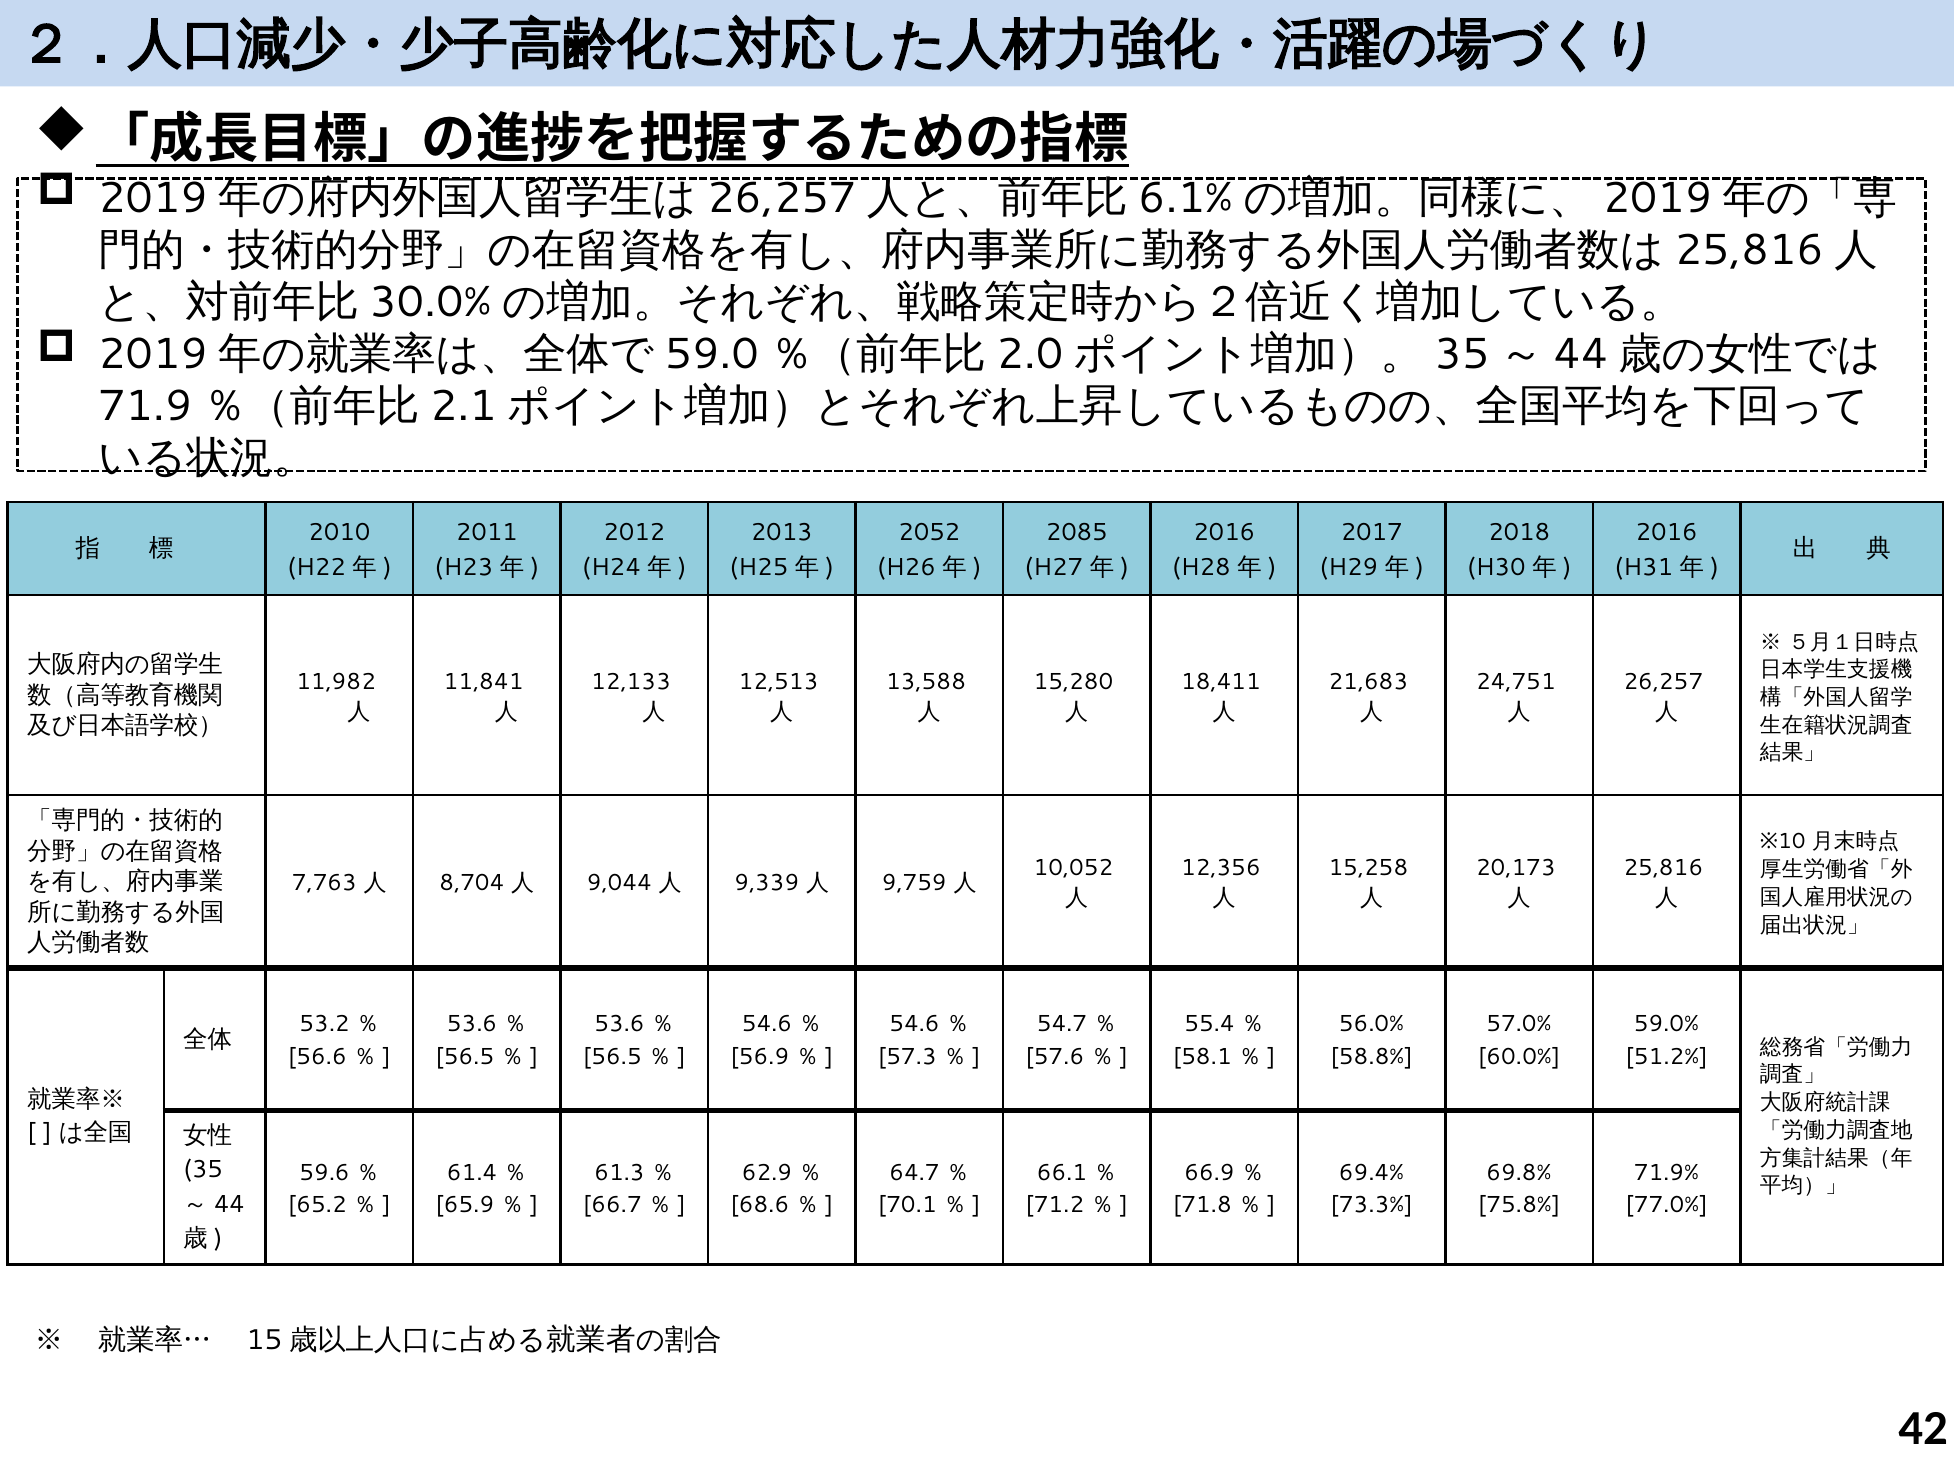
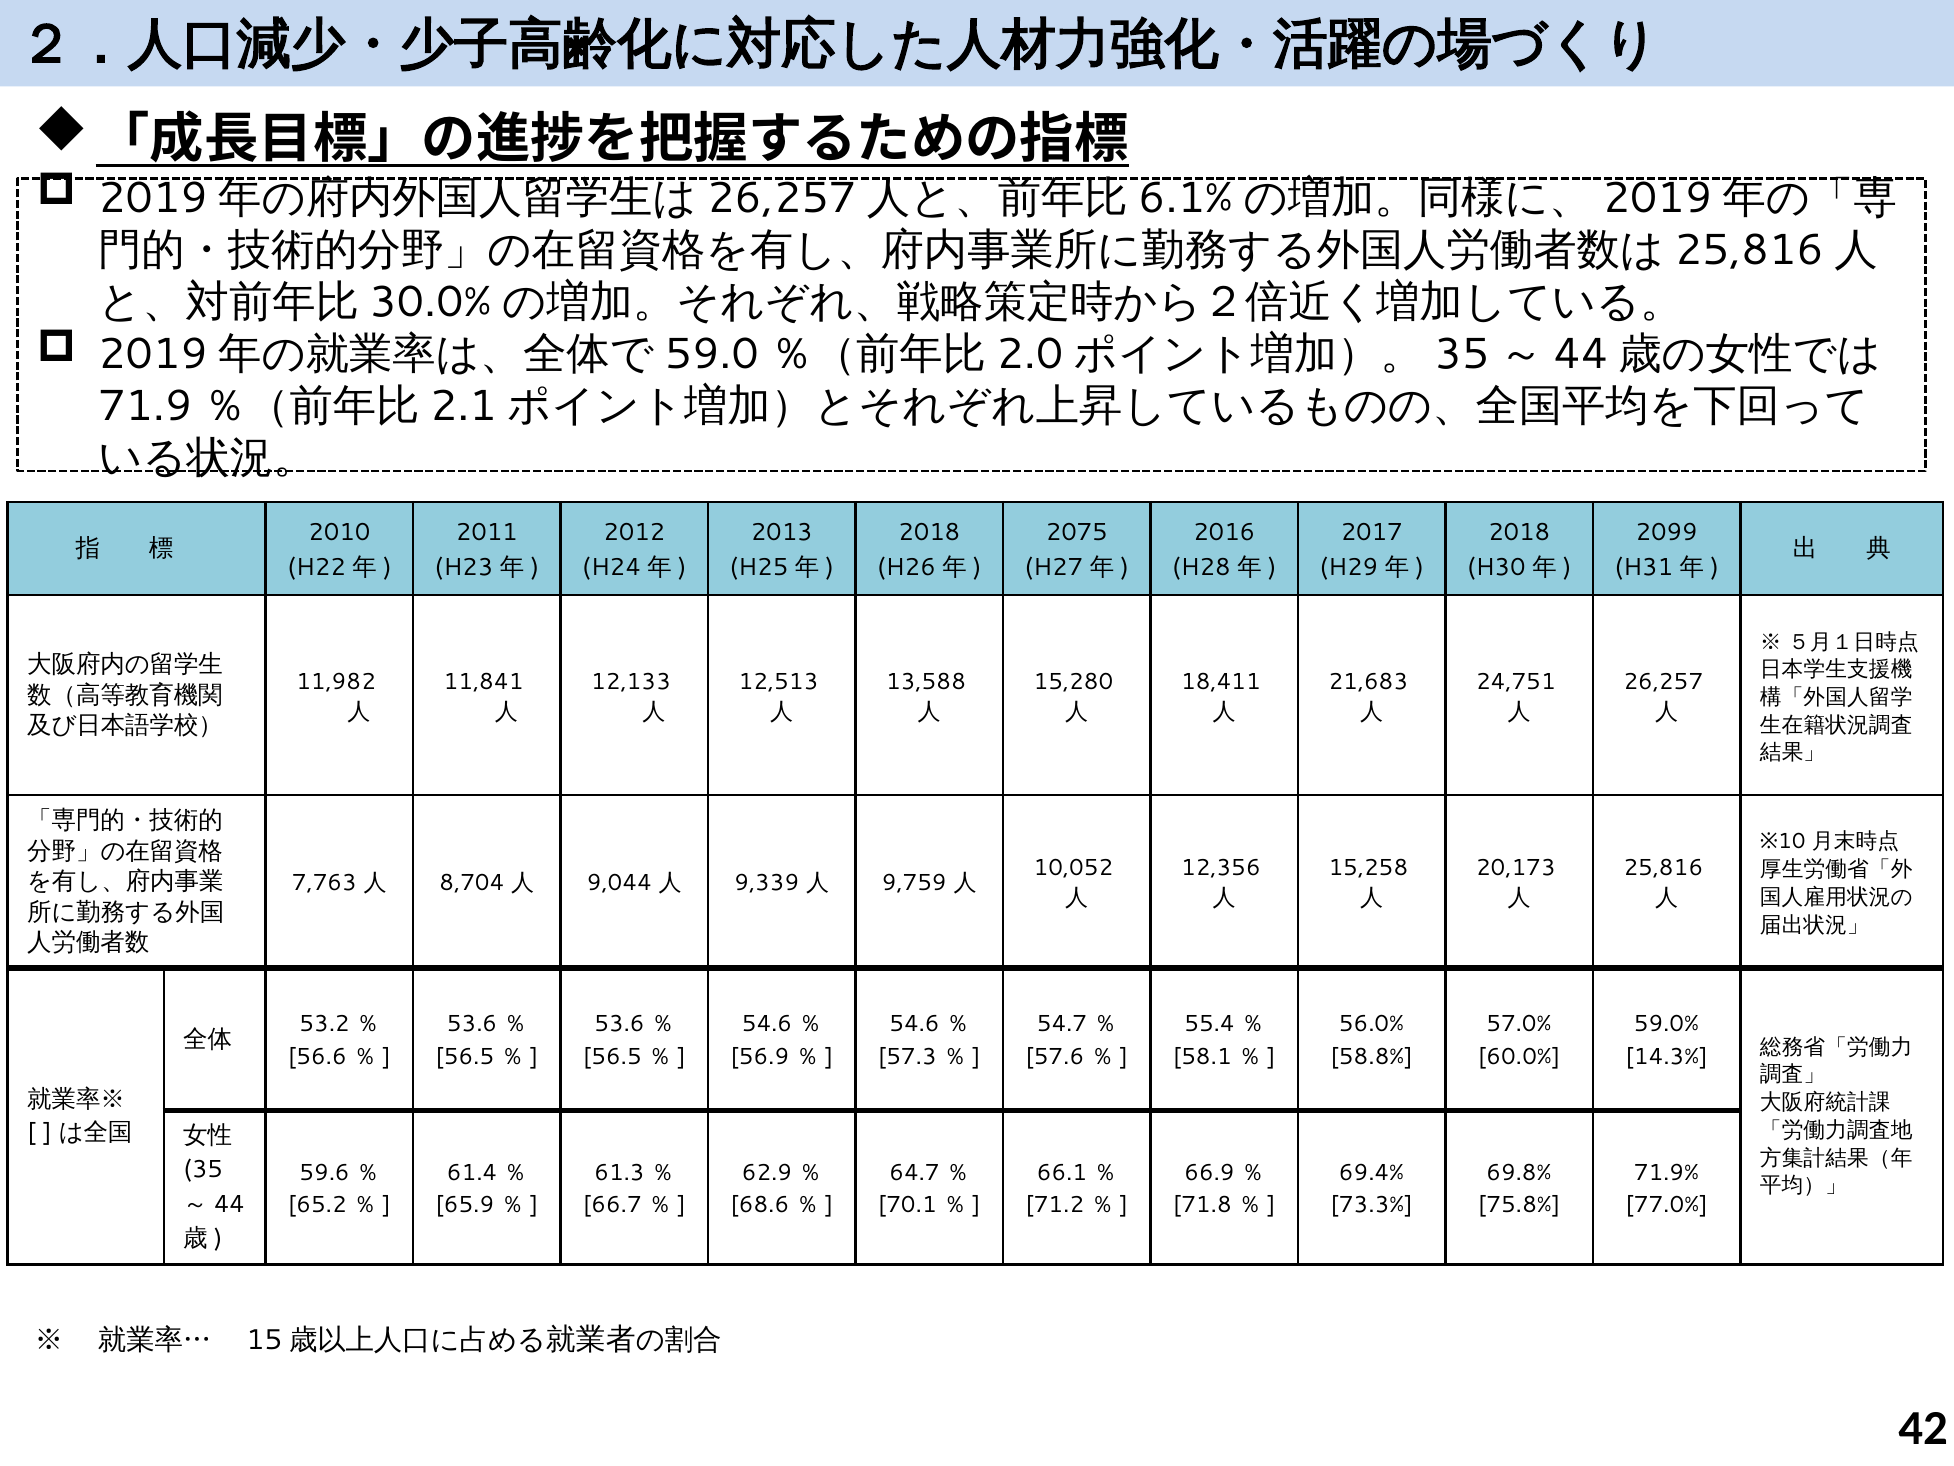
2052 at (929, 532): 2052 -> 2018
2085: 2085 -> 2075
2016 at (1667, 532): 2016 -> 2099
51.2%: 51.2% -> 14.3%
